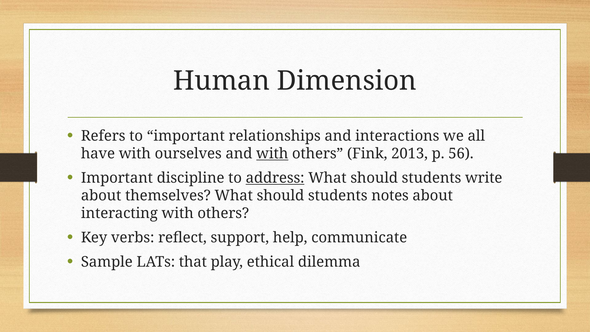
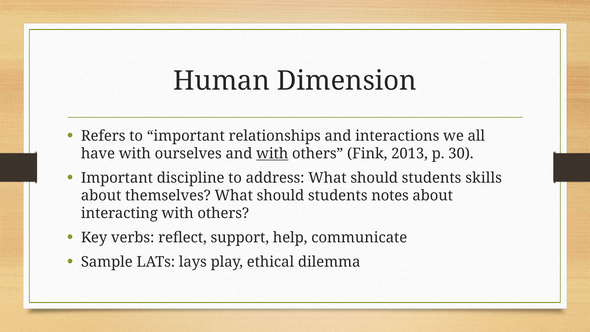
56: 56 -> 30
address underline: present -> none
write: write -> skills
that: that -> lays
